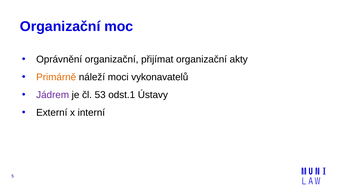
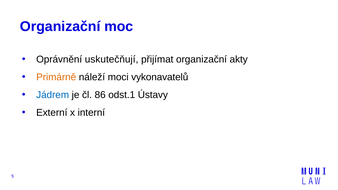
Oprávnění organizační: organizační -> uskutečňují
Jádrem colour: purple -> blue
53: 53 -> 86
